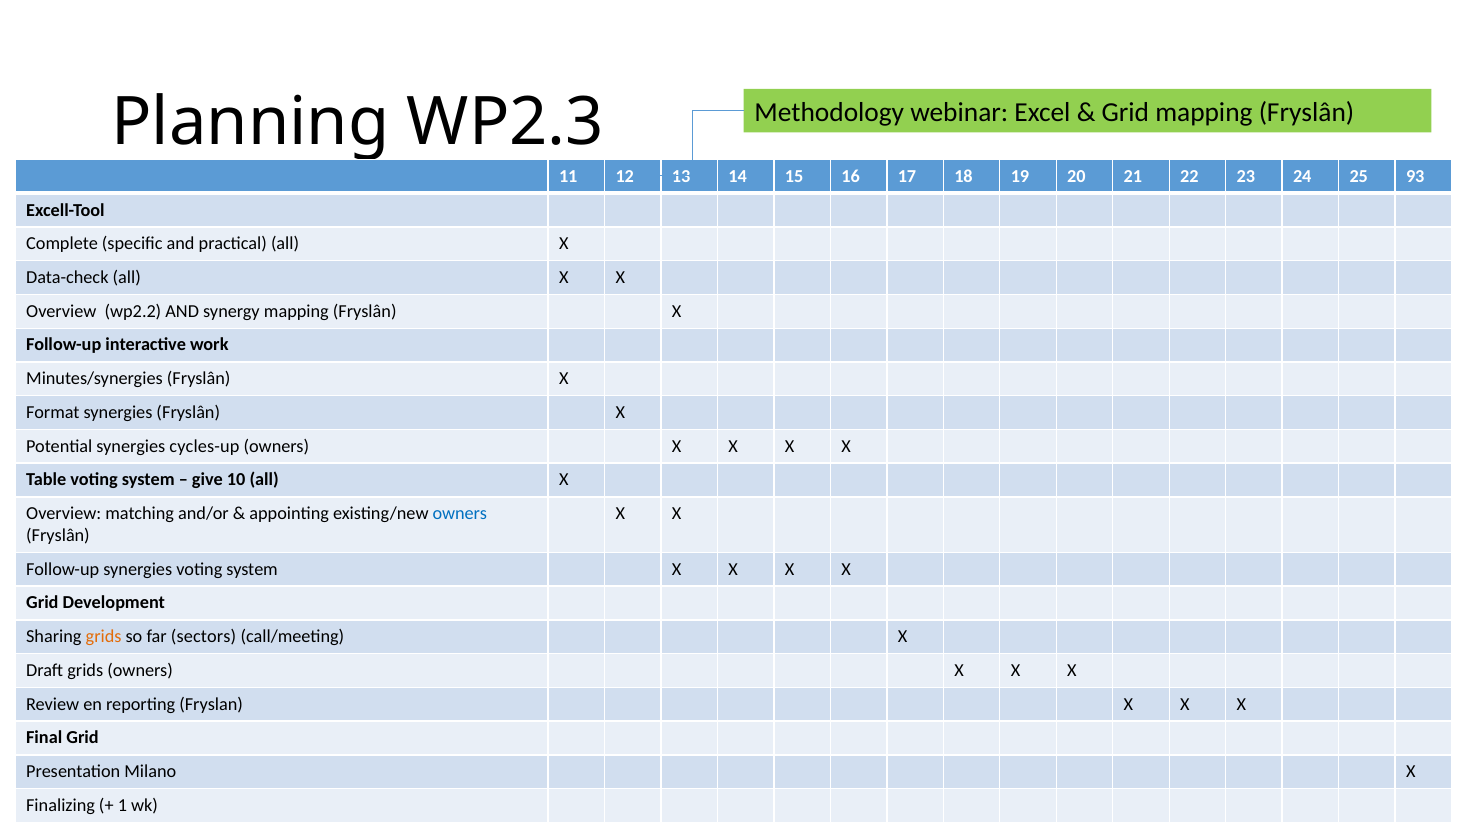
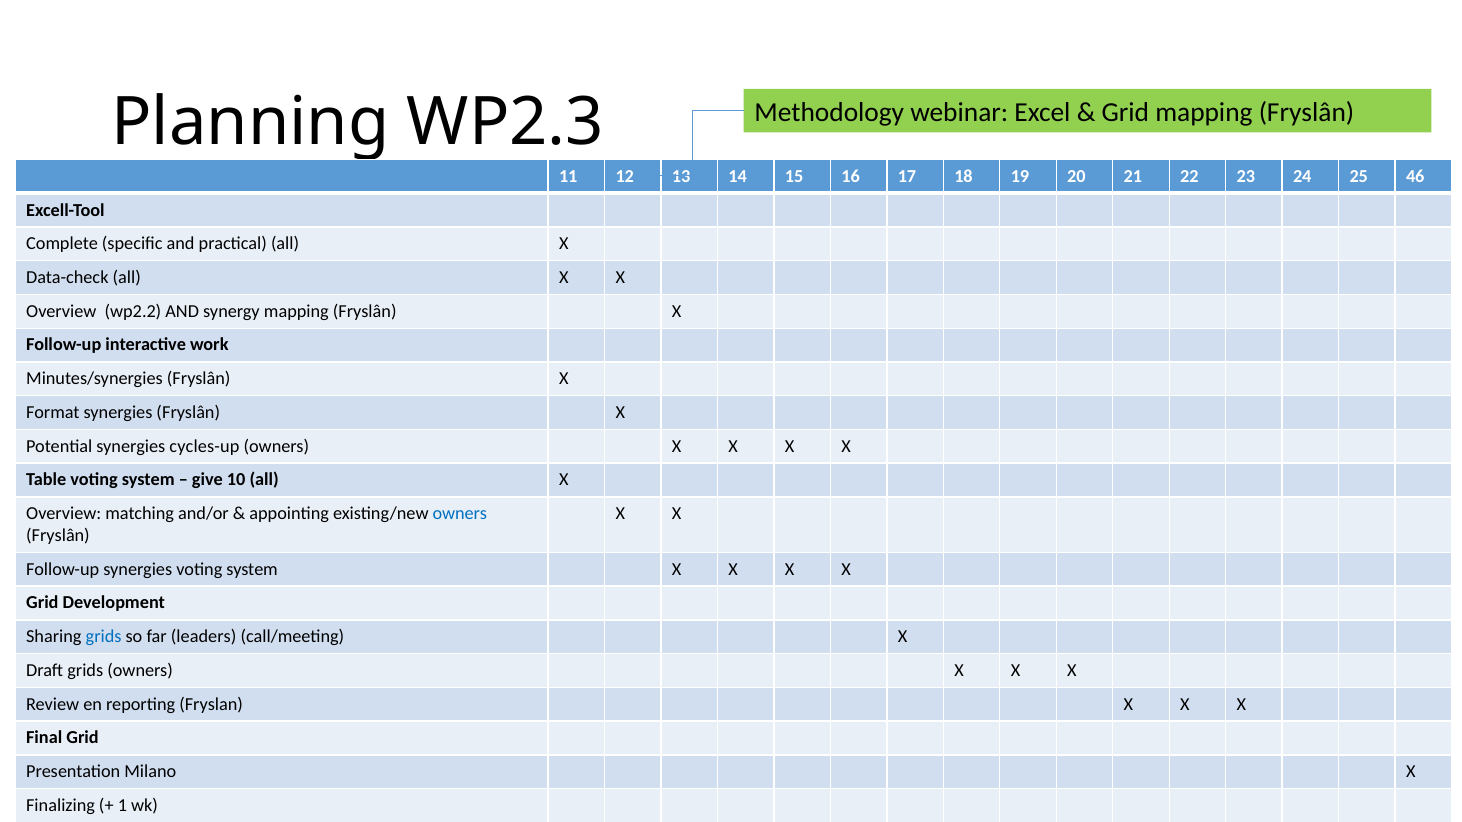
93: 93 -> 46
grids at (104, 637) colour: orange -> blue
sectors: sectors -> leaders
